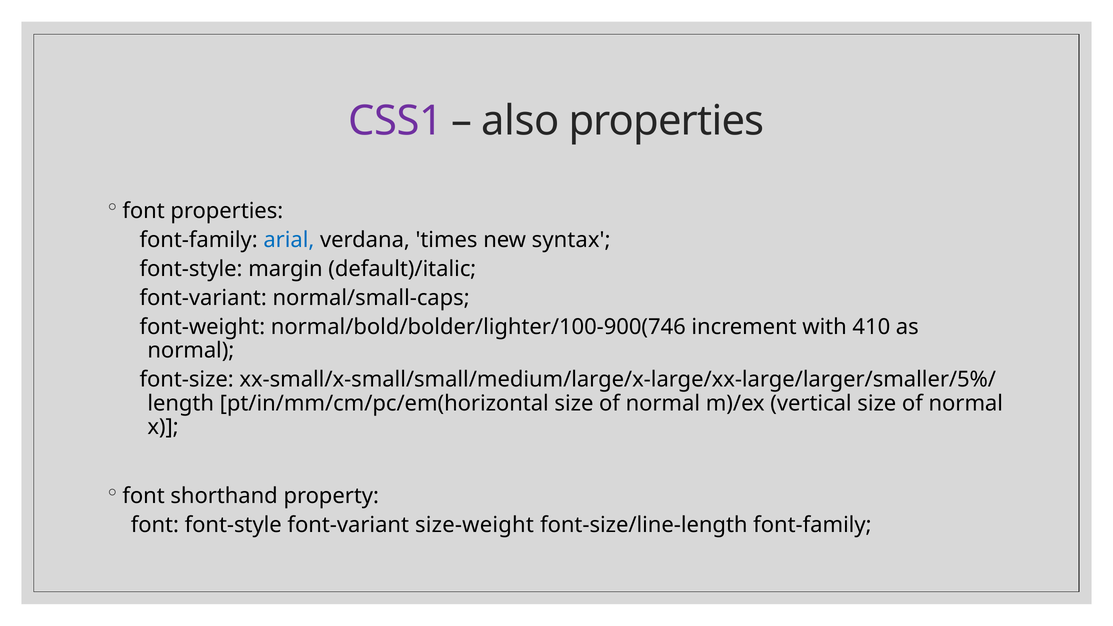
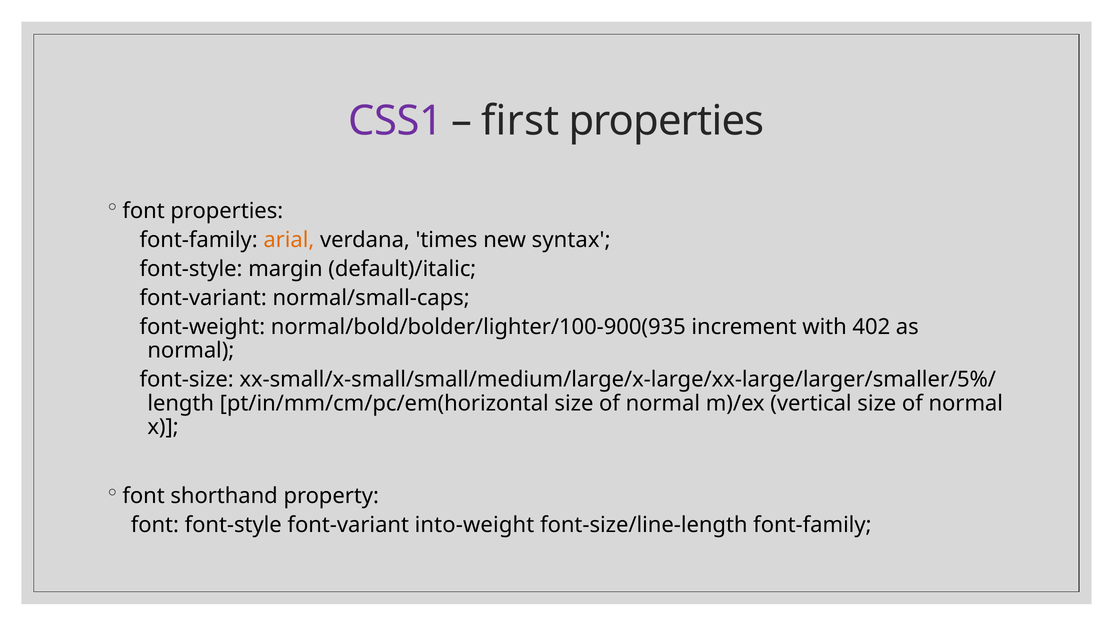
also: also -> first
arial colour: blue -> orange
normal/bold/bolder/lighter/100-900(746: normal/bold/bolder/lighter/100-900(746 -> normal/bold/bolder/lighter/100-900(935
410: 410 -> 402
size-weight: size-weight -> into-weight
